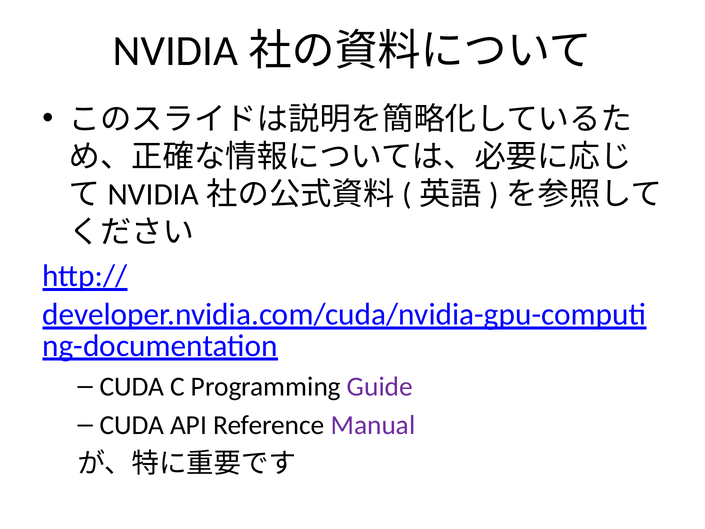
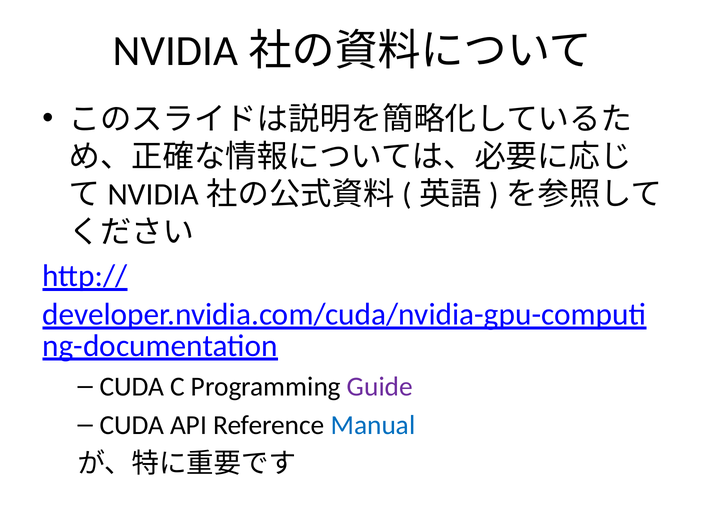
Manual colour: purple -> blue
